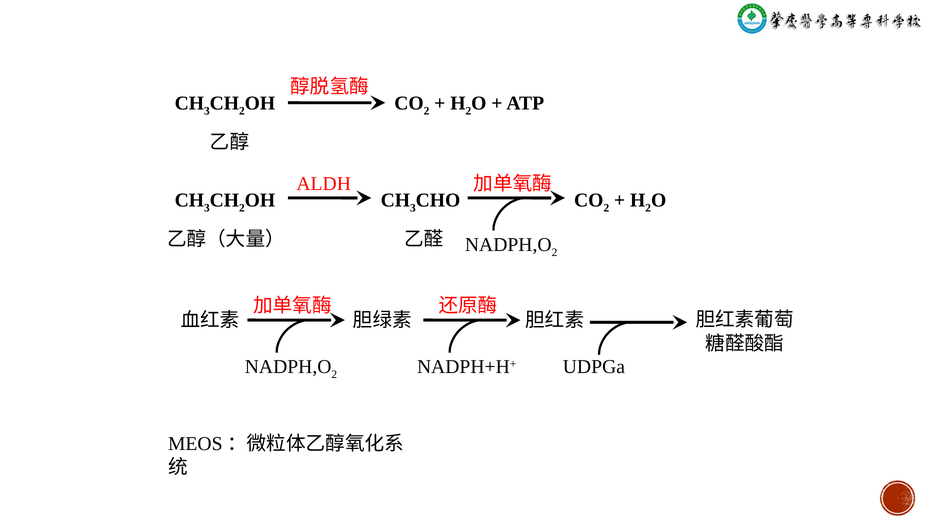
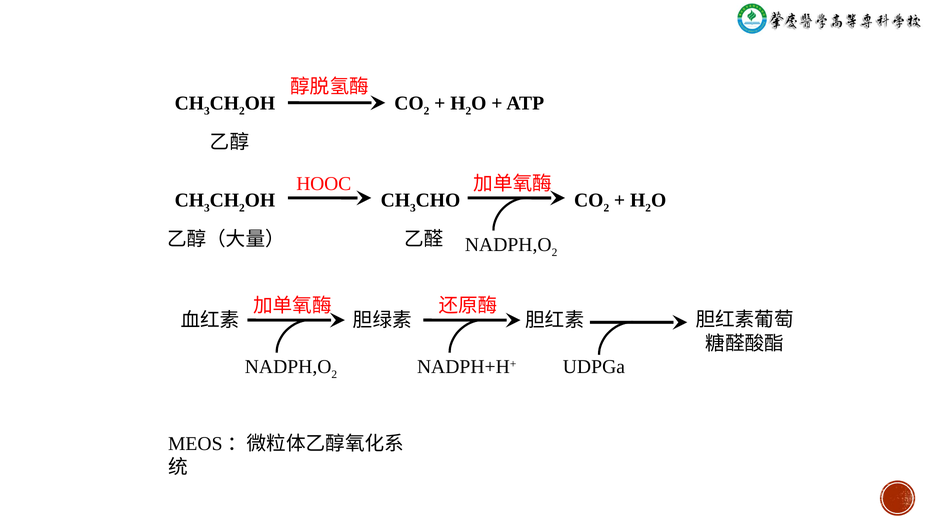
ALDH: ALDH -> HOOC
